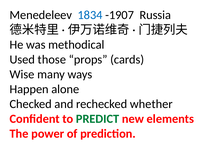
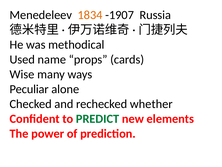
1834 colour: blue -> orange
those: those -> name
Happen: Happen -> Peculiar
